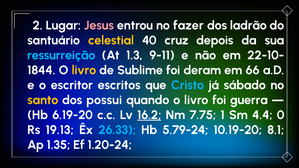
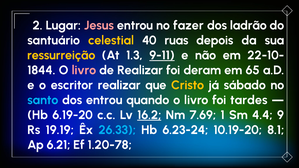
cruz: cruz -> ruas
ressurreição colour: light blue -> yellow
9-11 underline: none -> present
livro at (84, 70) colour: yellow -> pink
de Sublime: Sublime -> Realizar
66: 66 -> 65
escritor escritos: escritos -> realizar
Cristo colour: light blue -> yellow
santo colour: yellow -> light blue
dos possui: possui -> entrou
guerra: guerra -> tardes
7.75: 7.75 -> 7.69
0: 0 -> 9
19.13: 19.13 -> 19.19
5.79-24: 5.79-24 -> 6.23-24
1.35: 1.35 -> 6.21
1.20-24: 1.20-24 -> 1.20-78
